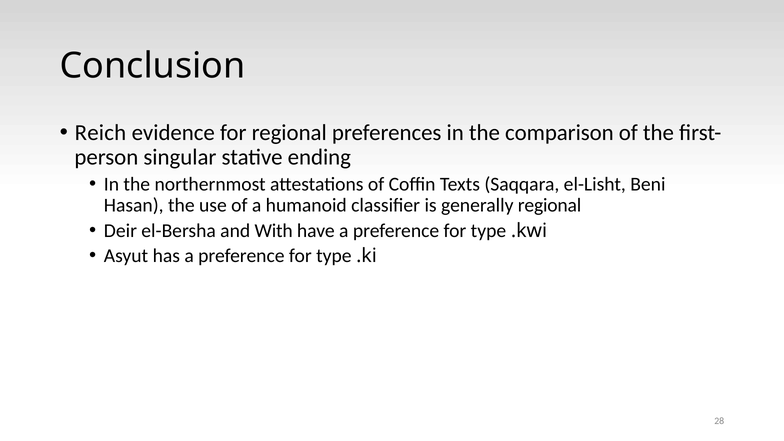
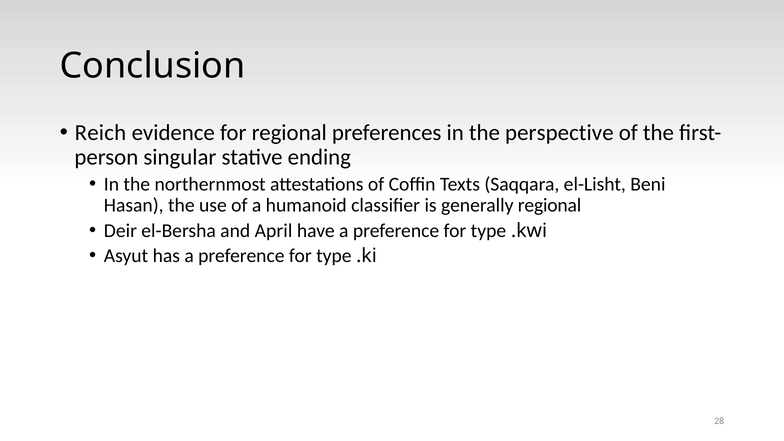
comparison: comparison -> perspective
With: With -> April
